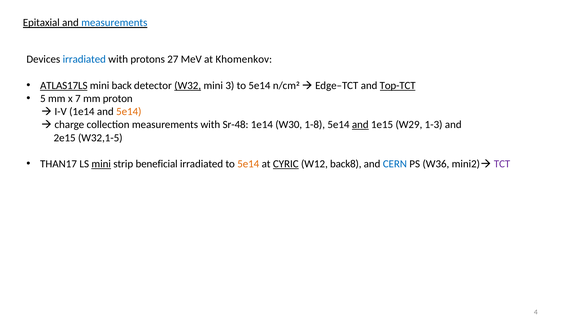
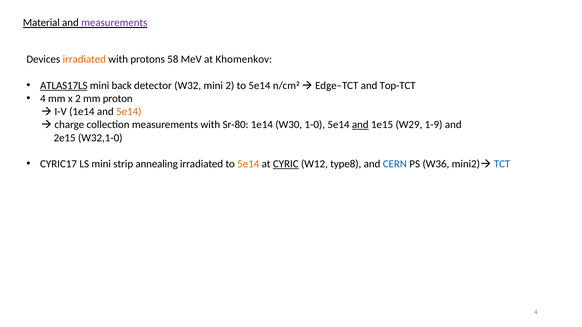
Epitaxial: Epitaxial -> Material
measurements at (114, 23) colour: blue -> purple
irradiated at (84, 59) colour: blue -> orange
27: 27 -> 58
W32 underline: present -> none
mini 3: 3 -> 2
Top-TCT underline: present -> none
5 at (43, 99): 5 -> 4
x 7: 7 -> 2
Sr-48: Sr-48 -> Sr-80
1-8: 1-8 -> 1-0
1-3: 1-3 -> 1-9
W32,1-5: W32,1-5 -> W32,1-0
THAN17: THAN17 -> CYRIC17
mini at (101, 164) underline: present -> none
beneficial: beneficial -> annealing
back8: back8 -> type8
TCT colour: purple -> blue
